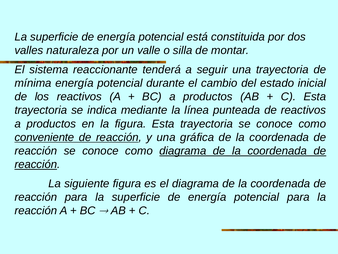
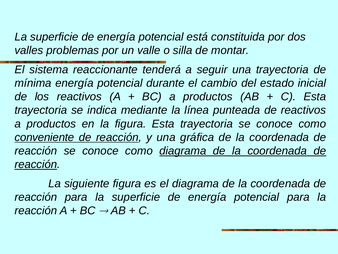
naturaleza: naturaleza -> problemas
